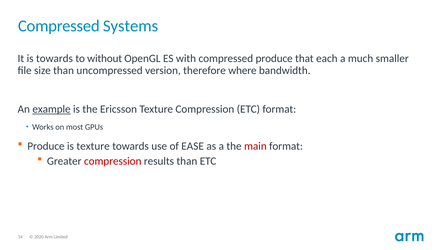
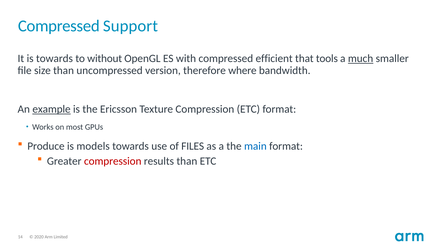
Systems: Systems -> Support
compressed produce: produce -> efficient
each: each -> tools
much underline: none -> present
is texture: texture -> models
EASE: EASE -> FILES
main colour: red -> blue
